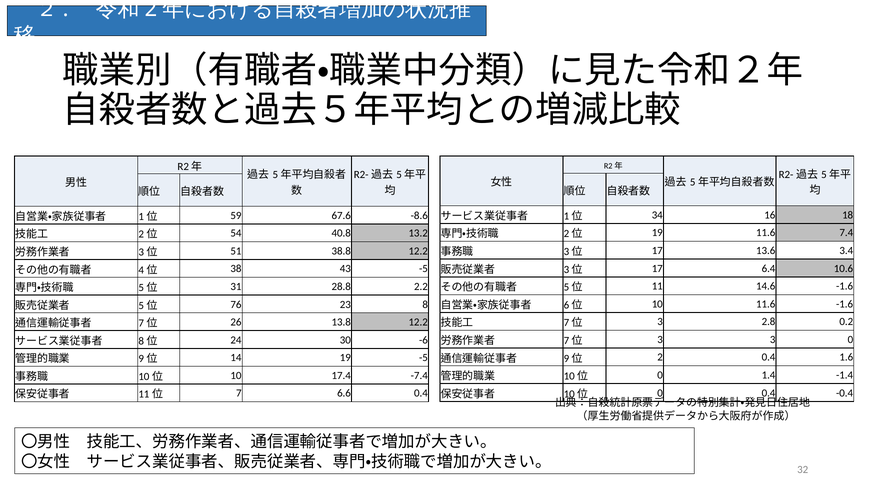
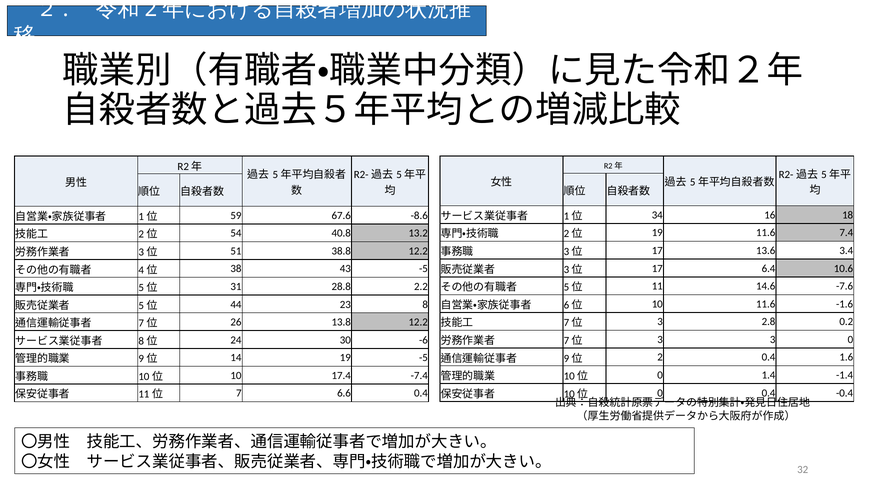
14.6 -1.6: -1.6 -> -7.6
76: 76 -> 44
